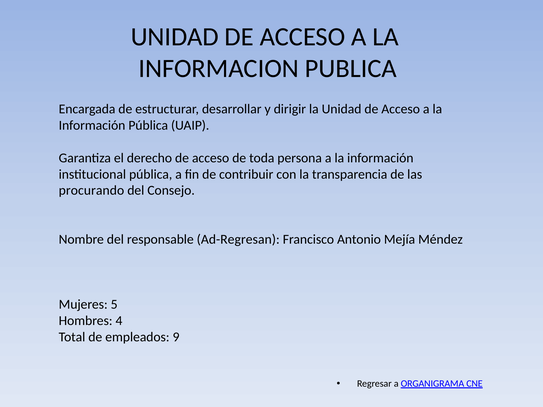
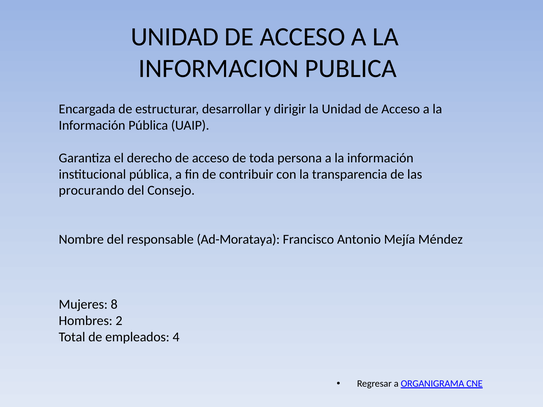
Ad-Regresan: Ad-Regresan -> Ad-Morataya
5: 5 -> 8
4: 4 -> 2
9: 9 -> 4
